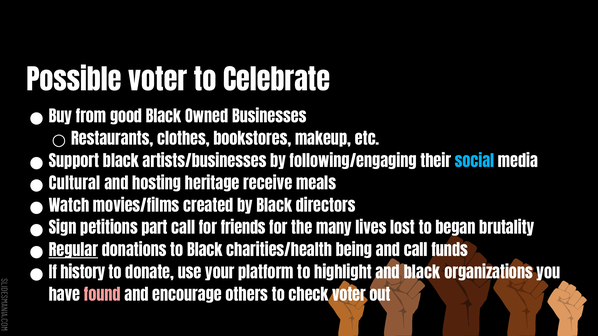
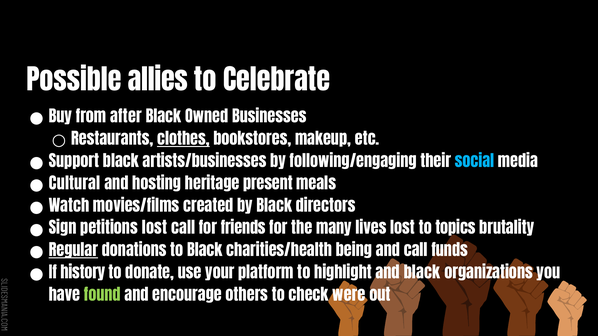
Possible voter: voter -> allies
good: good -> after
clothes underline: none -> present
receive: receive -> present
petitions part: part -> lost
began: began -> topics
found colour: pink -> light green
check voter: voter -> were
